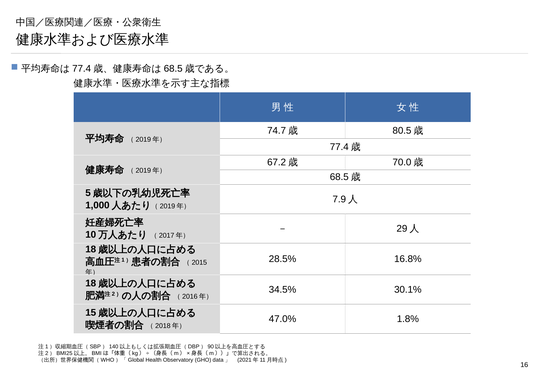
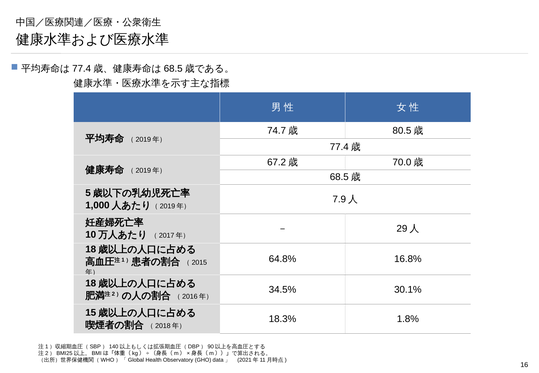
28.5%: 28.5% -> 64.8%
47.0%: 47.0% -> 18.3%
